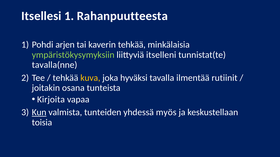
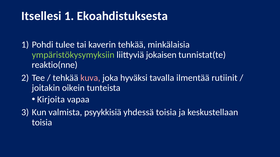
Rahanpuutteesta: Rahanpuutteesta -> Ekoahdistuksesta
arjen: arjen -> tulee
itselleni: itselleni -> jokaisen
tavalla(nne: tavalla(nne -> reaktio(nne
kuva colour: yellow -> pink
osana: osana -> oikein
Kun underline: present -> none
tunteiden: tunteiden -> psyykkisiä
yhdessä myös: myös -> toisia
